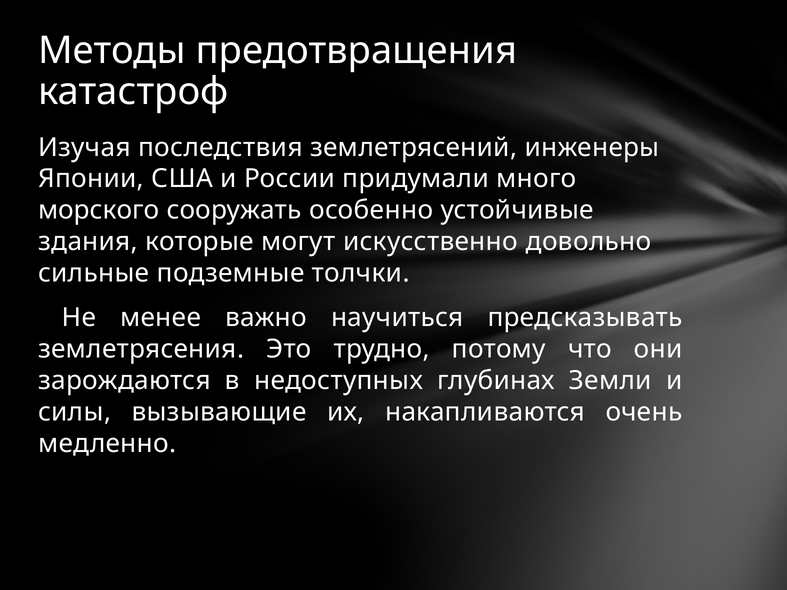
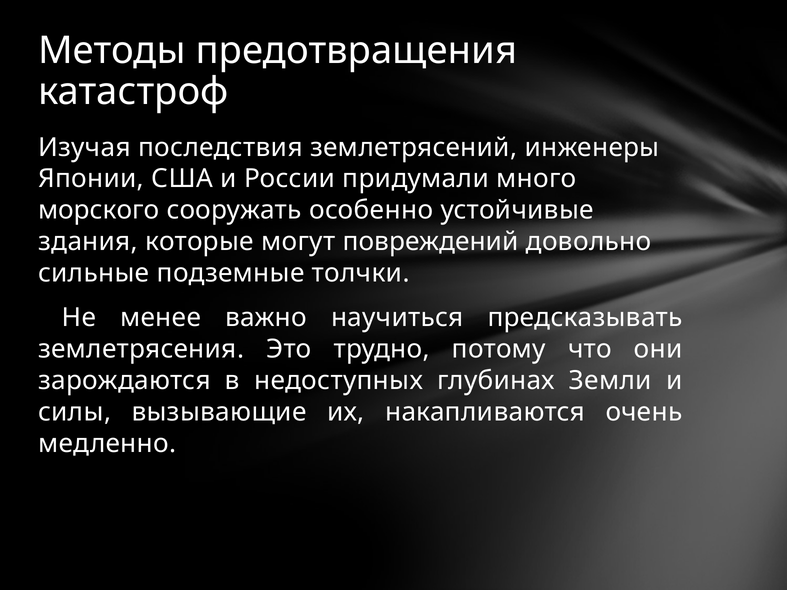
искусственно: искусственно -> повреждений
